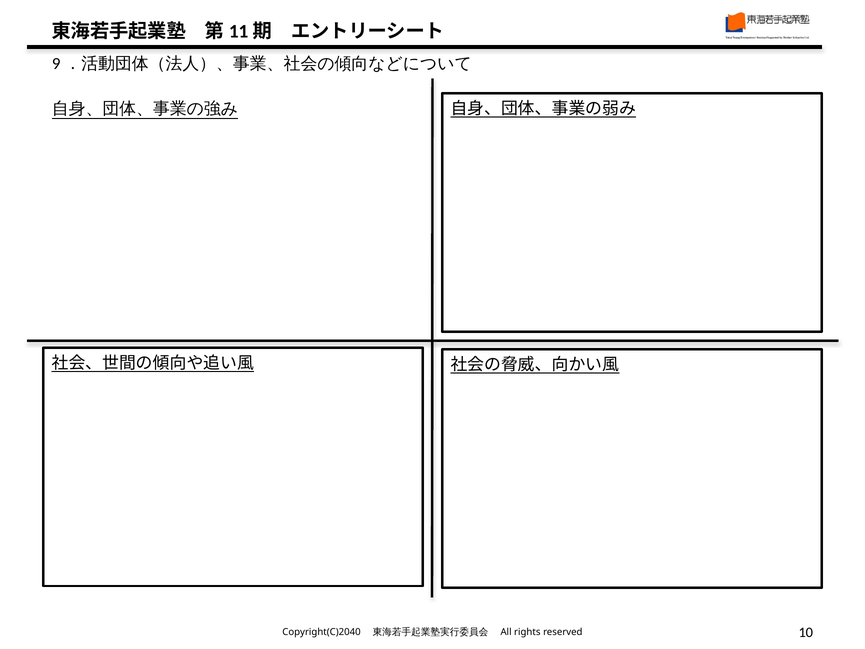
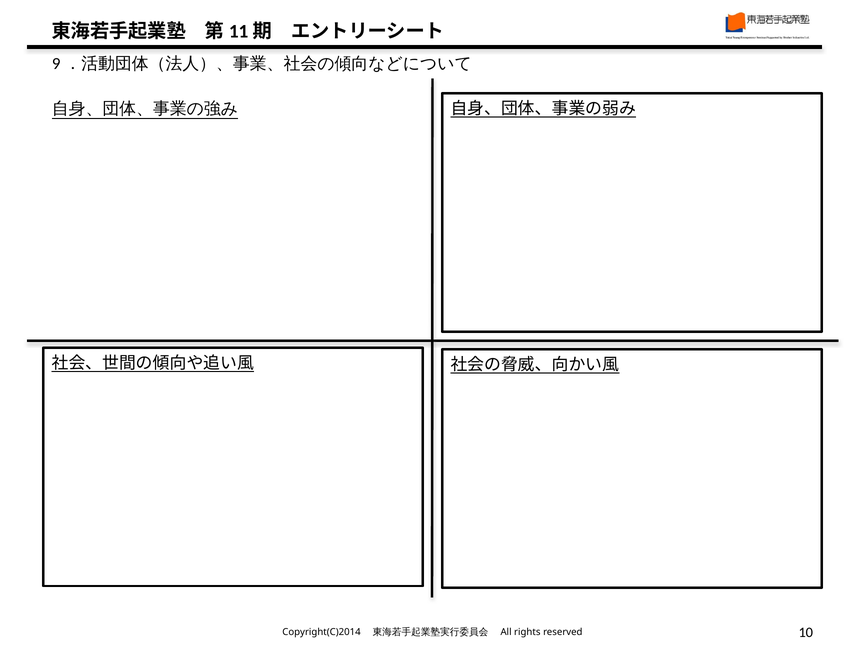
Copyright(C)2040: Copyright(C)2040 -> Copyright(C)2014
